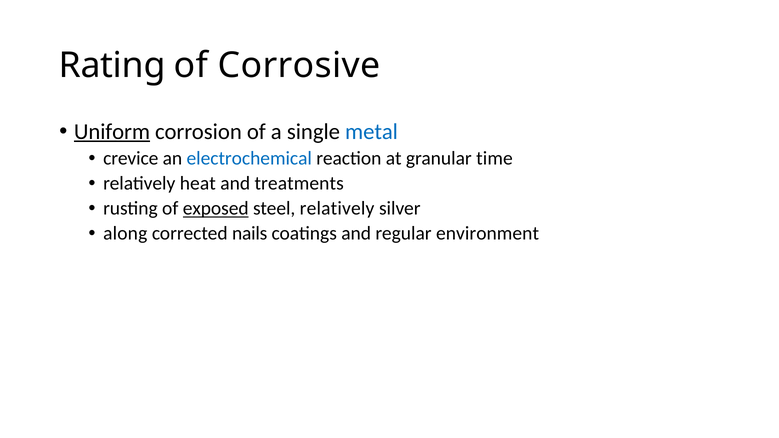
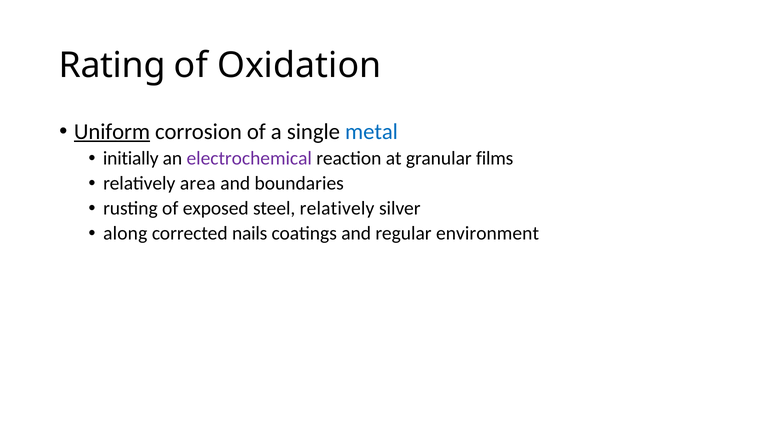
Corrosive: Corrosive -> Oxidation
crevice: crevice -> initially
electrochemical colour: blue -> purple
time: time -> films
heat: heat -> area
treatments: treatments -> boundaries
exposed underline: present -> none
